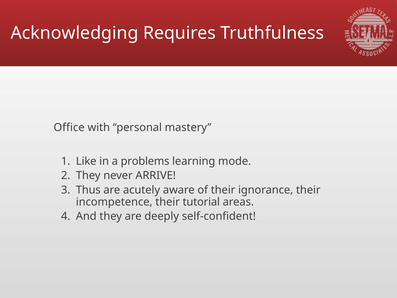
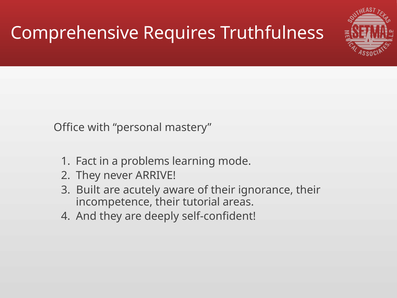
Acknowledging: Acknowledging -> Comprehensive
Like: Like -> Fact
Thus: Thus -> Built
